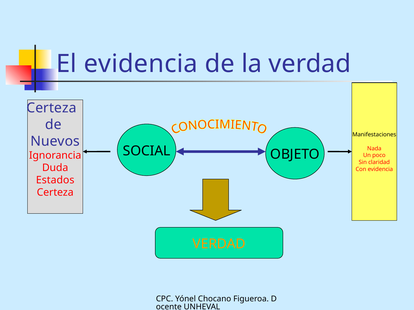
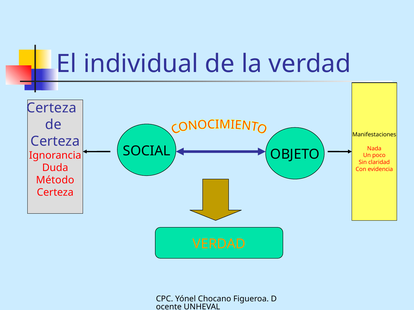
El evidencia: evidencia -> individual
Nuevos at (55, 141): Nuevos -> Certeza
Estados: Estados -> Método
